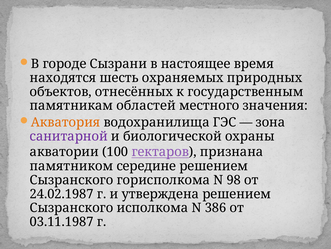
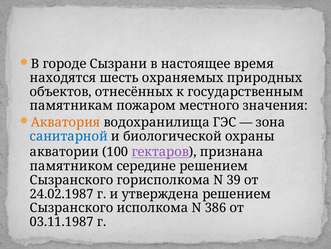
областей: областей -> пожаром
санитарной colour: purple -> blue
98: 98 -> 39
